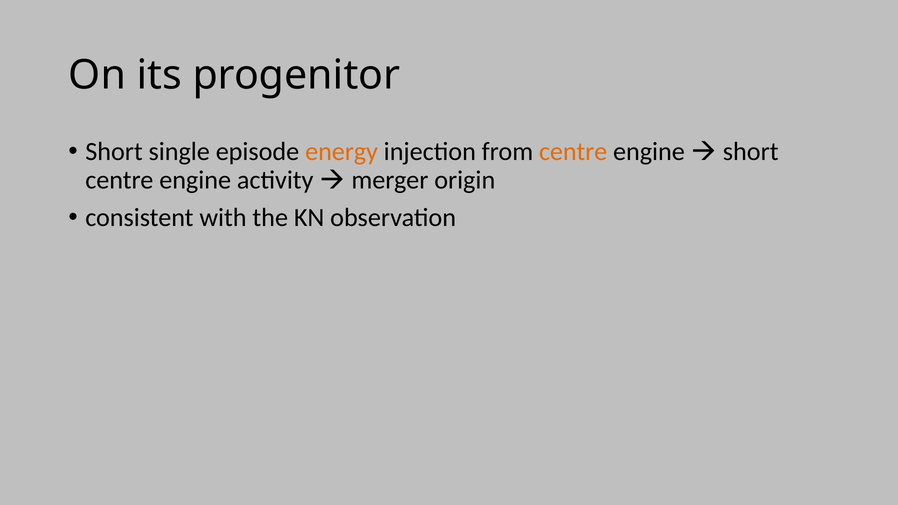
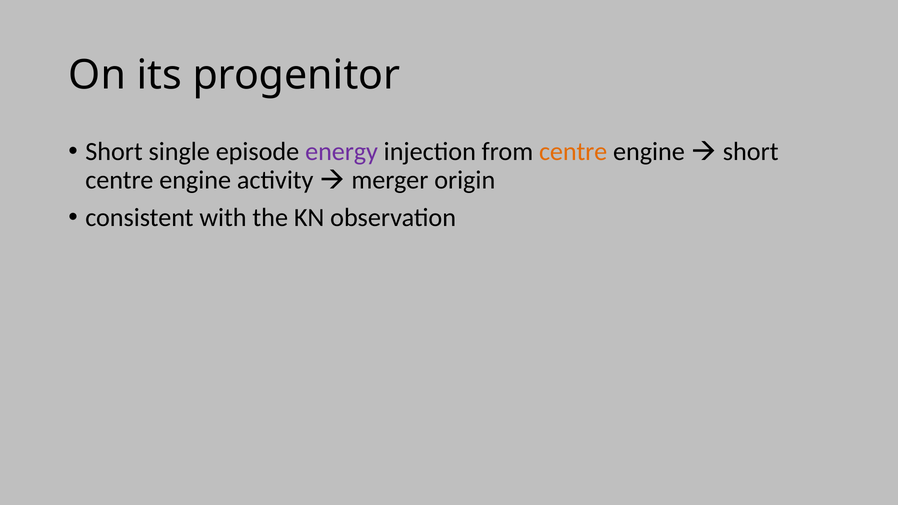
energy colour: orange -> purple
